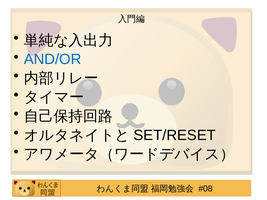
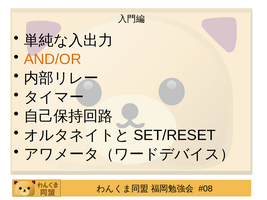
AND/OR colour: blue -> orange
